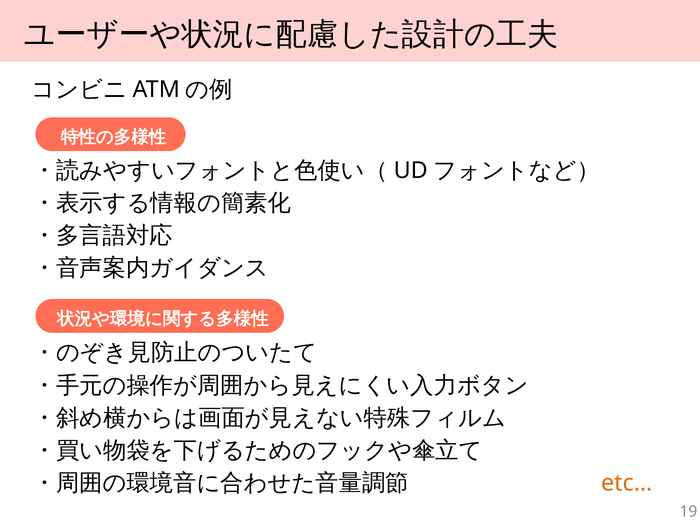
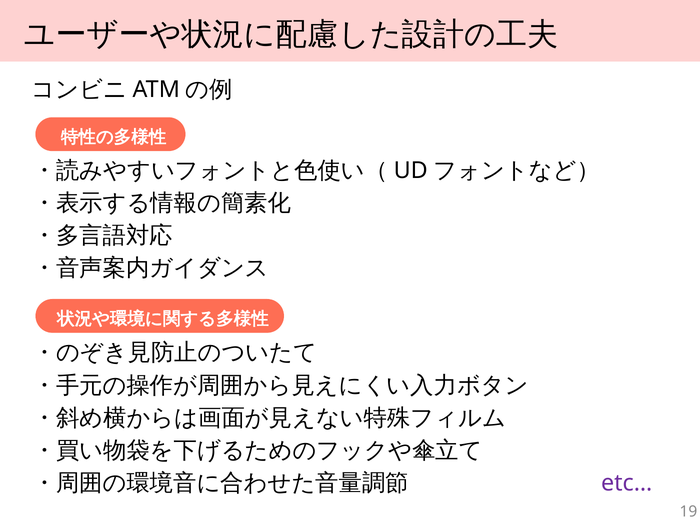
etc… colour: orange -> purple
